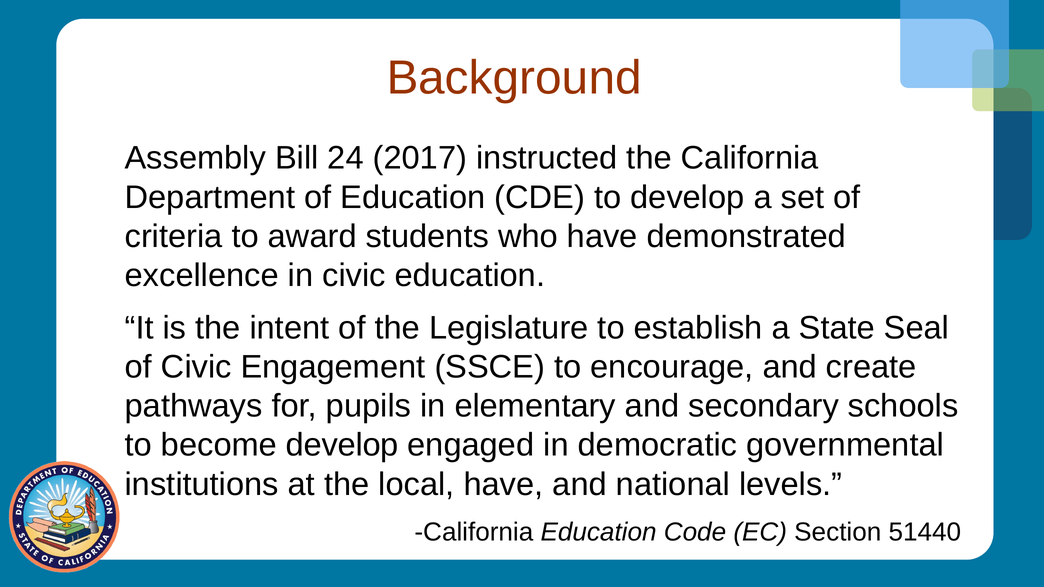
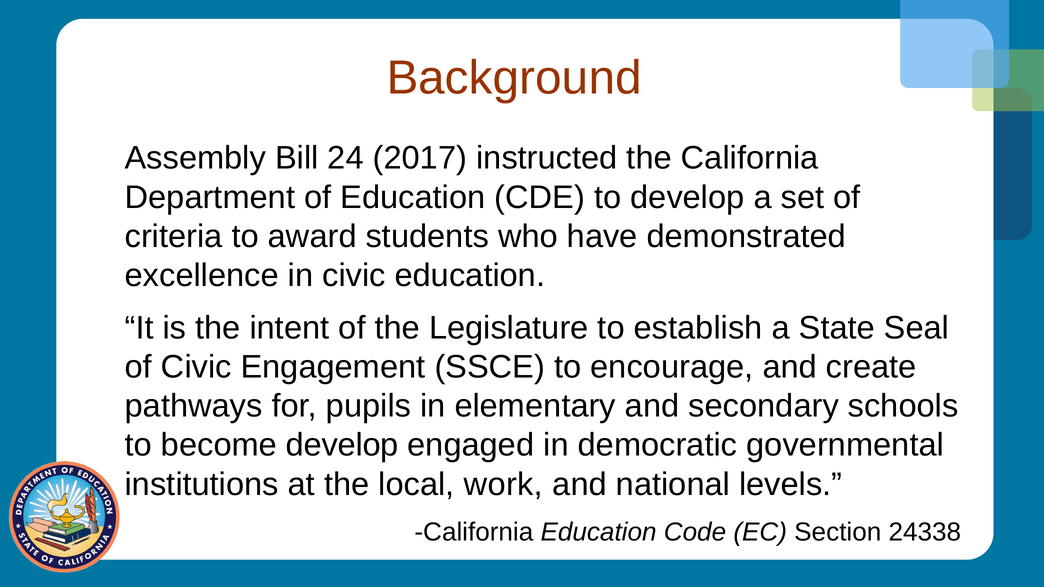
local have: have -> work
51440: 51440 -> 24338
